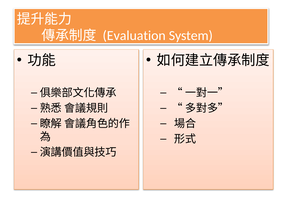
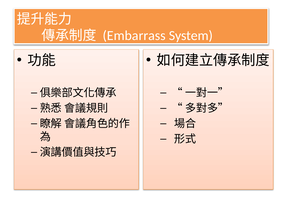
Evaluation: Evaluation -> Embarrass
